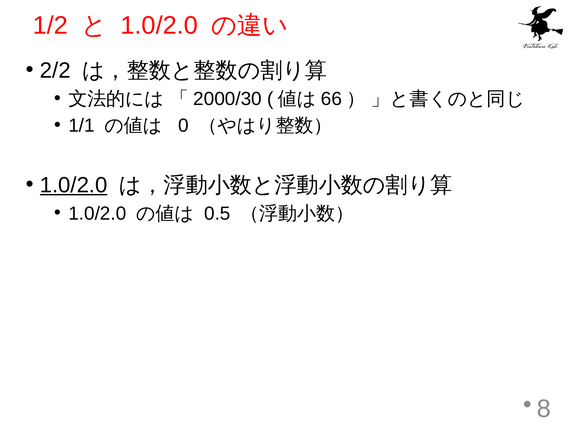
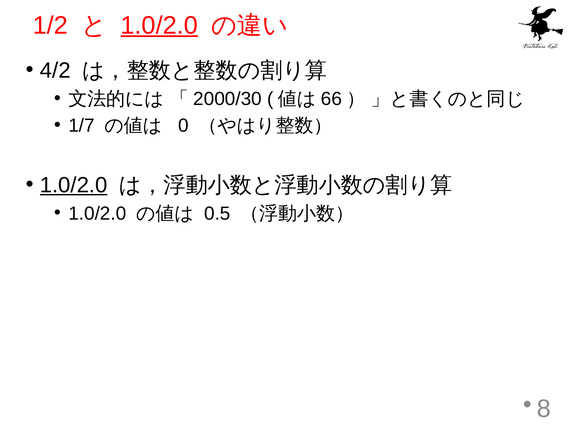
1.0/2.0 at (159, 25) underline: none -> present
2/2: 2/2 -> 4/2
1/1: 1/1 -> 1/7
